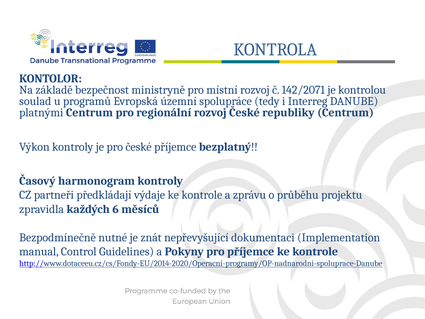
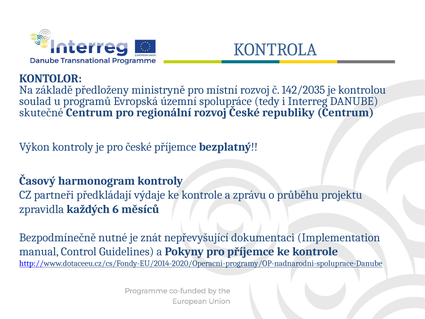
bezpečnost: bezpečnost -> předloženy
142/2071: 142/2071 -> 142/2035
platnými: platnými -> skutečné
